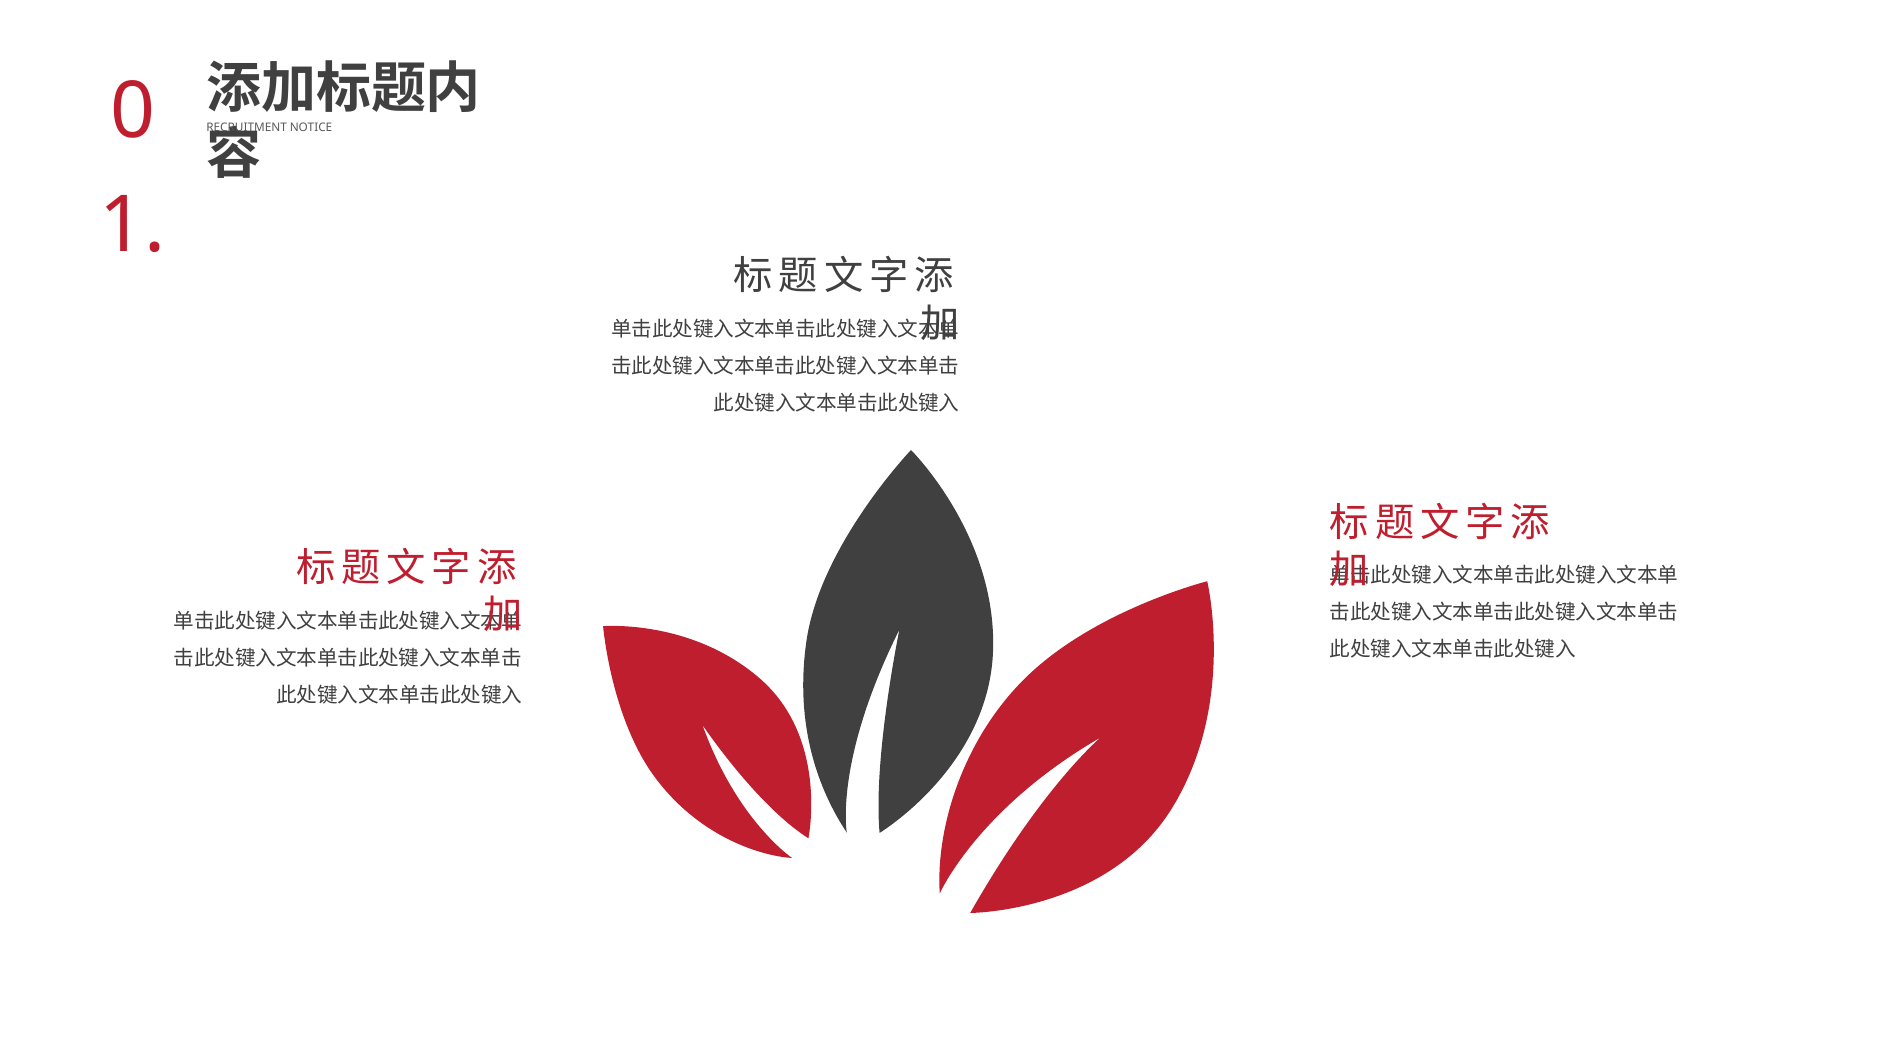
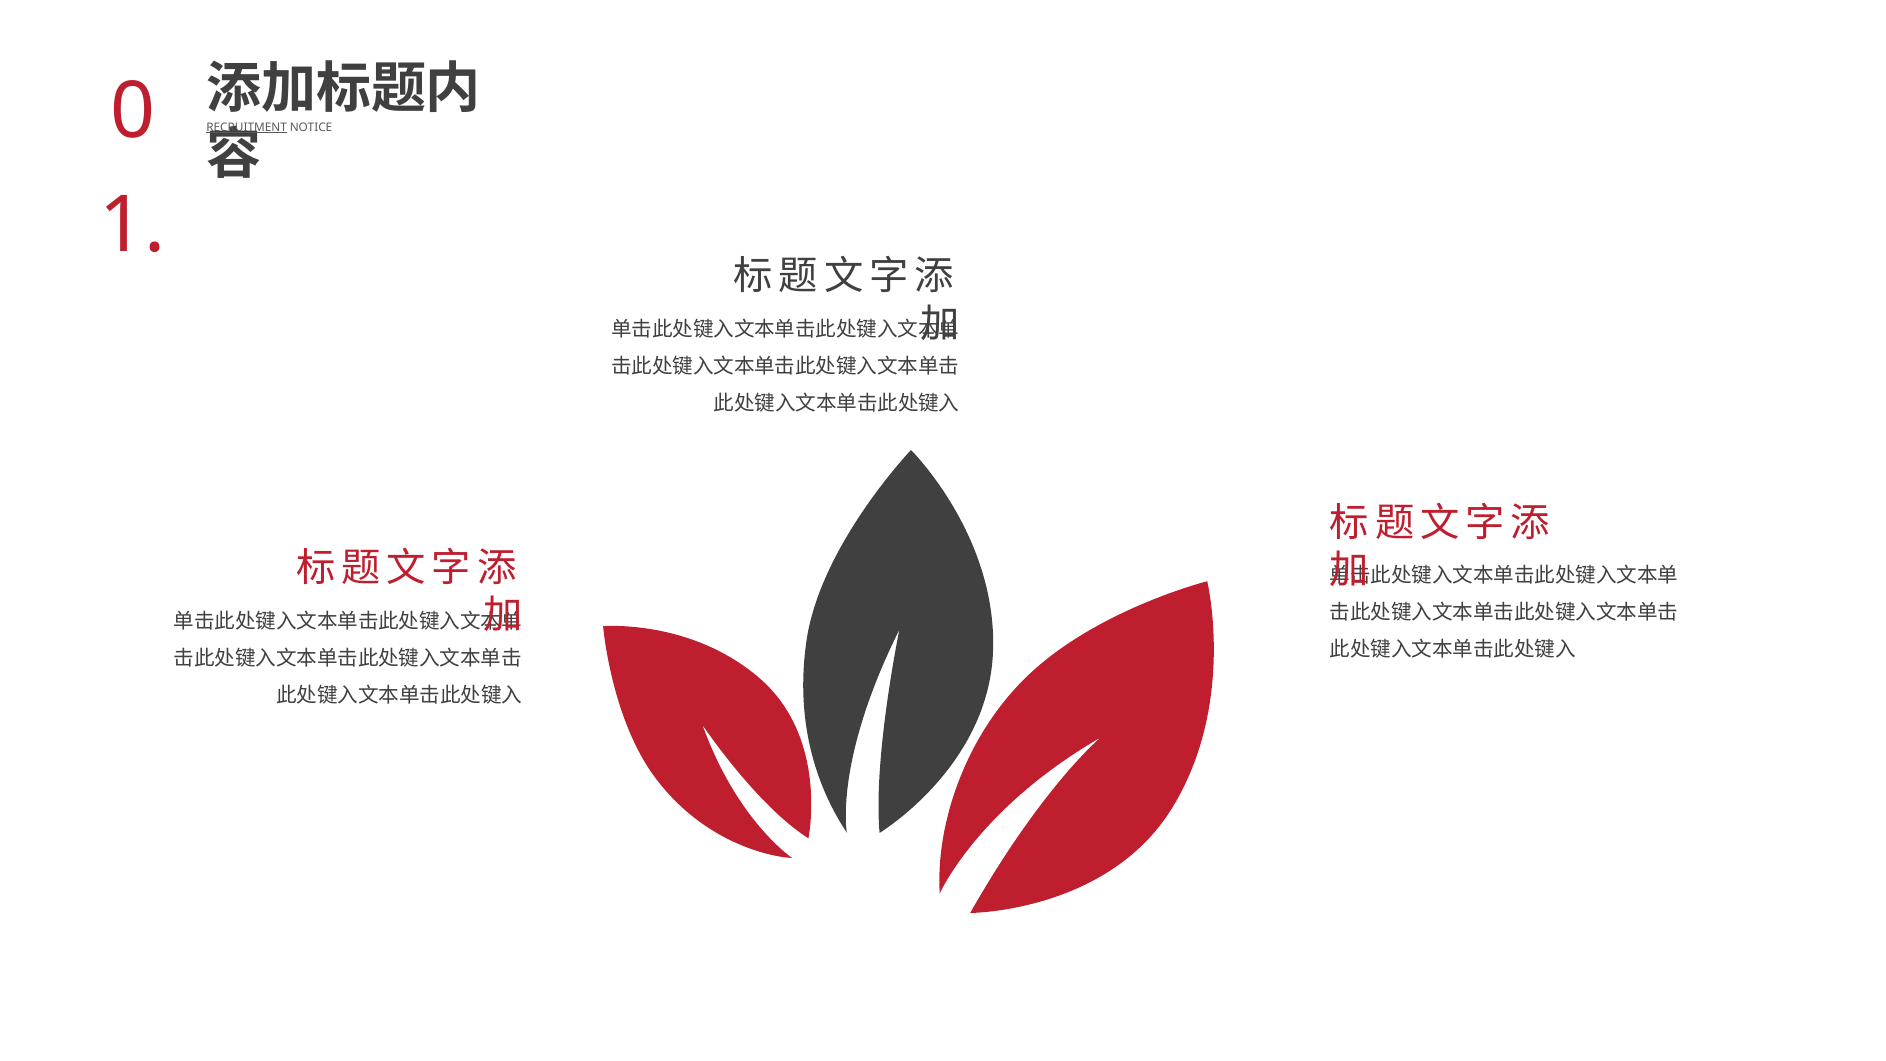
RECRUITMENT underline: none -> present
